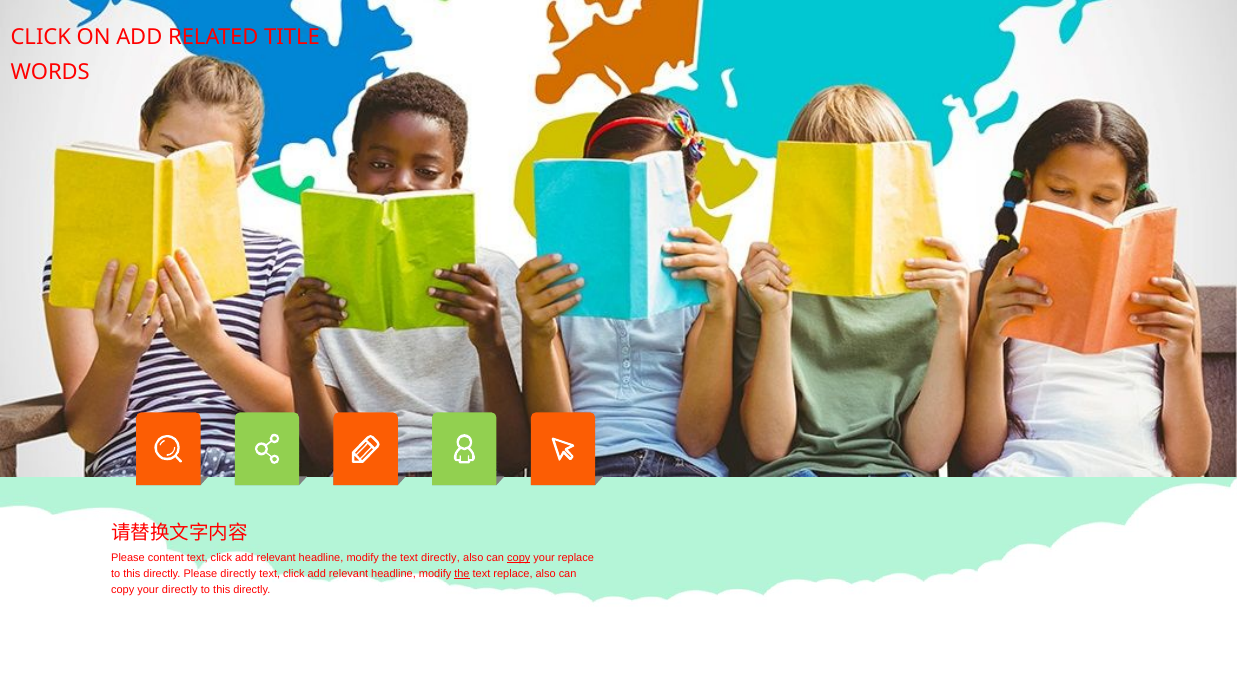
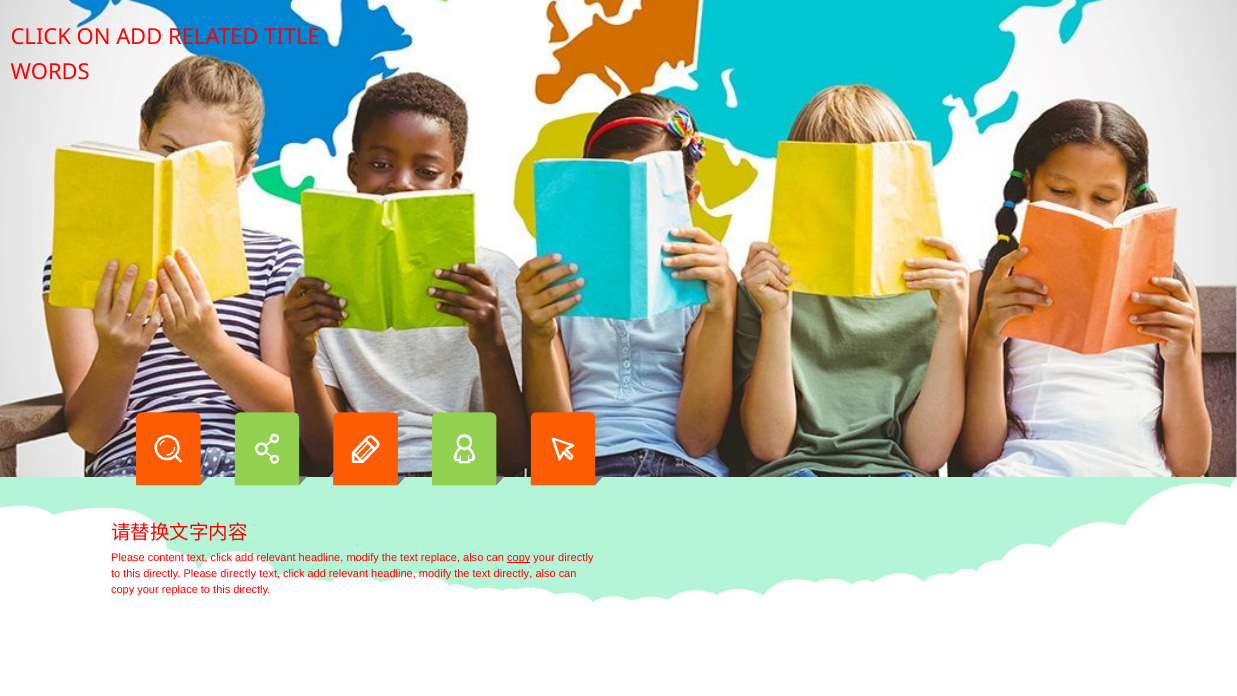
text directly: directly -> replace
your replace: replace -> directly
the at (462, 573) underline: present -> none
text replace: replace -> directly
your directly: directly -> replace
